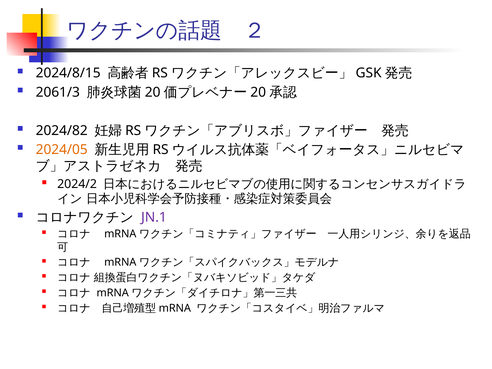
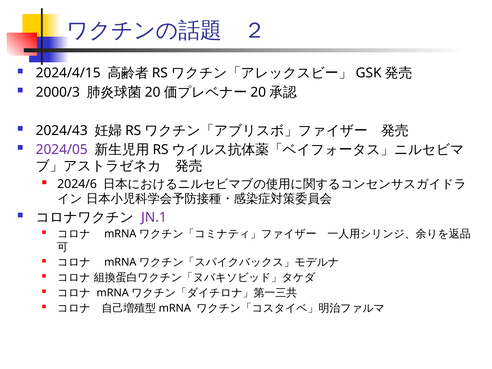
2024/8/15: 2024/8/15 -> 2024/4/15
2061/3: 2061/3 -> 2000/3
2024/82: 2024/82 -> 2024/43
2024/05 colour: orange -> purple
2024/2: 2024/2 -> 2024/6
